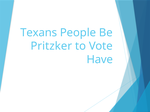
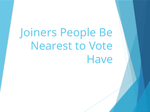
Texans: Texans -> Joiners
Pritzker: Pritzker -> Nearest
